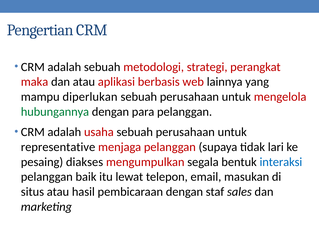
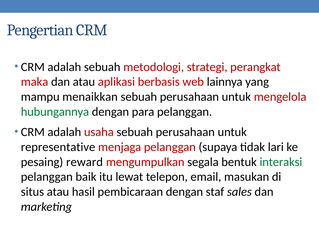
diperlukan: diperlukan -> menaikkan
diakses: diakses -> reward
interaksi colour: blue -> green
